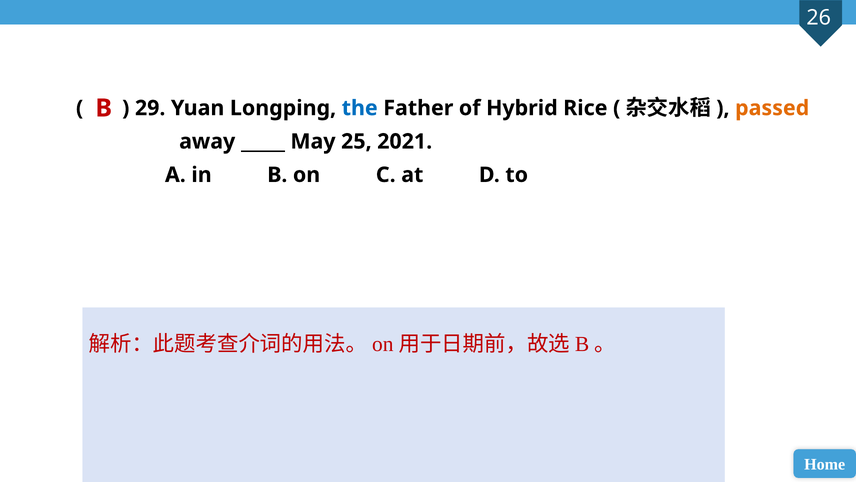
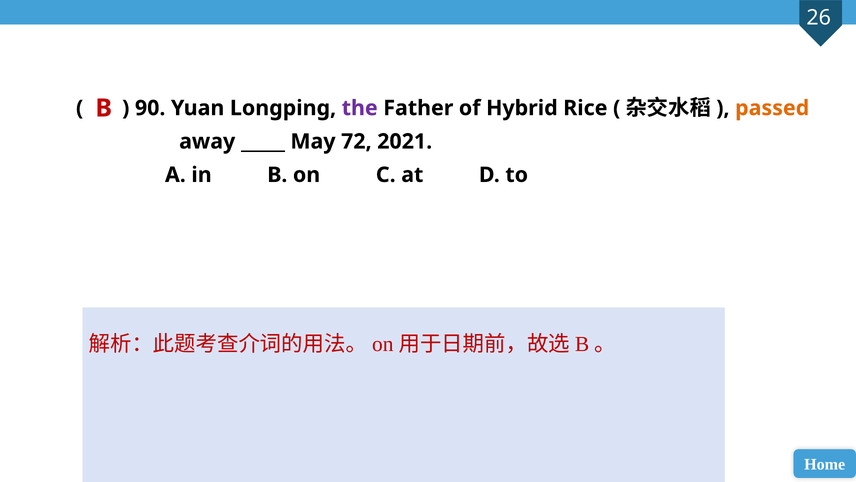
29: 29 -> 90
the colour: blue -> purple
25: 25 -> 72
